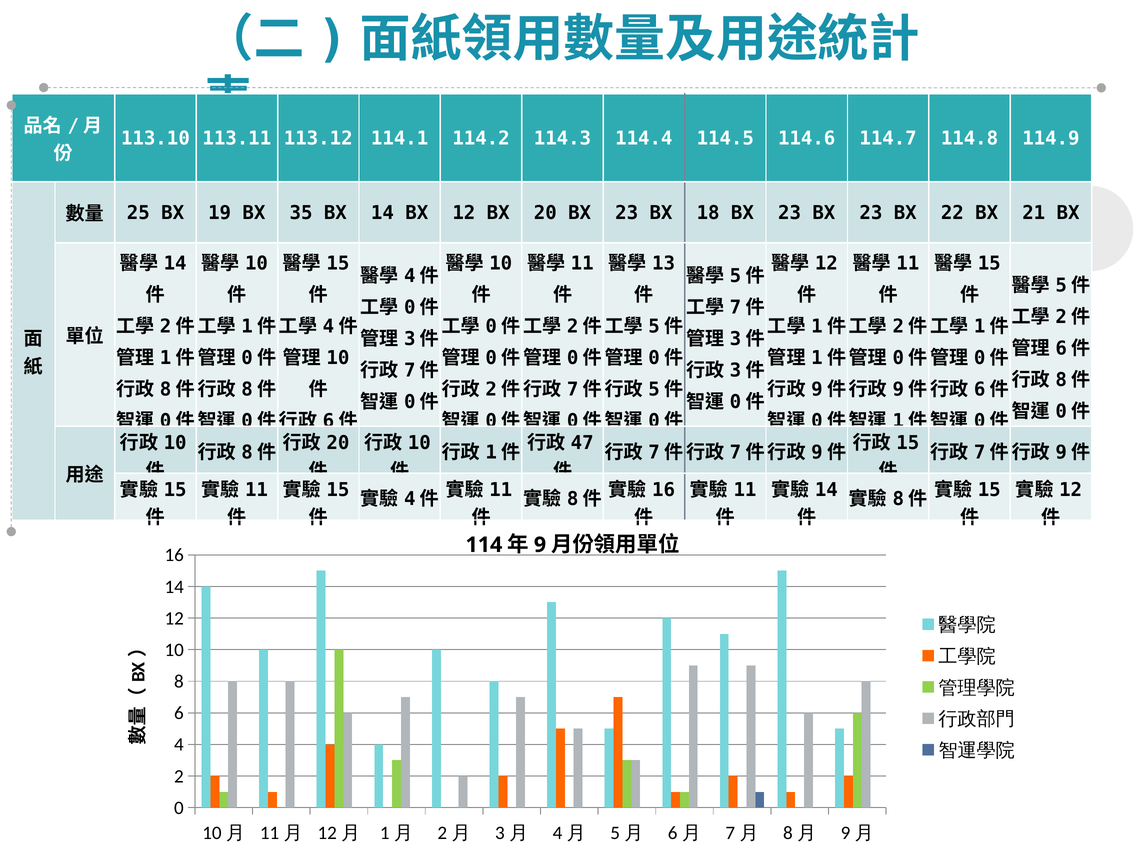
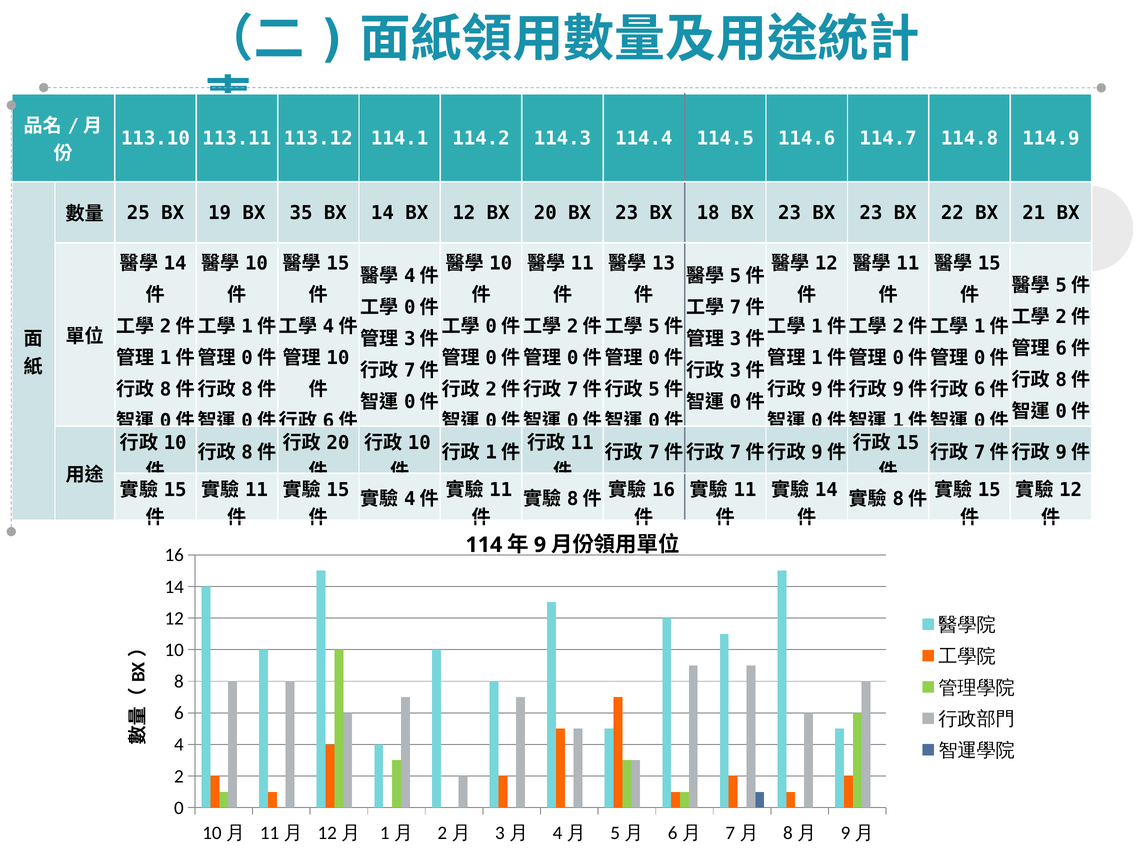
47 at (582, 443): 47 -> 11
